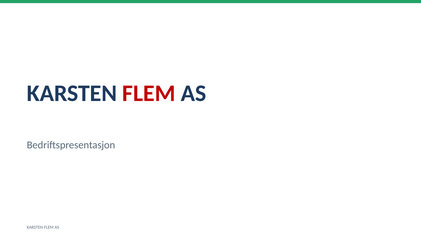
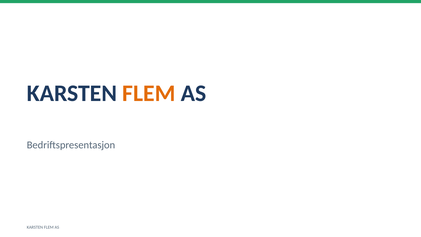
FLEM at (149, 93) colour: red -> orange
